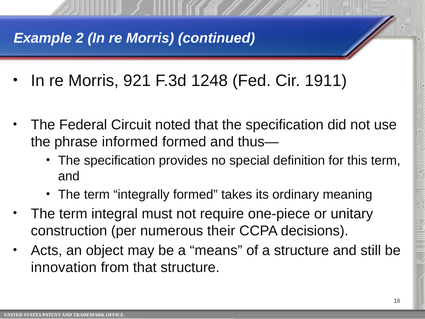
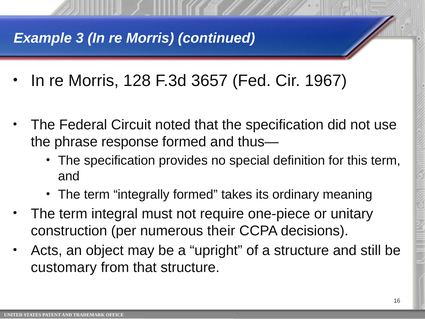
2: 2 -> 3
921: 921 -> 128
1248: 1248 -> 3657
1911: 1911 -> 1967
informed: informed -> response
means: means -> upright
innovation: innovation -> customary
